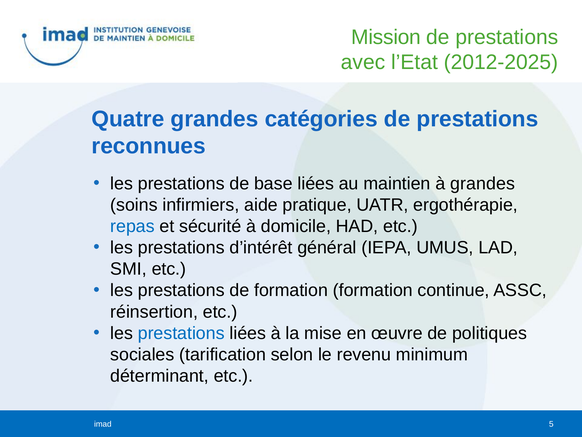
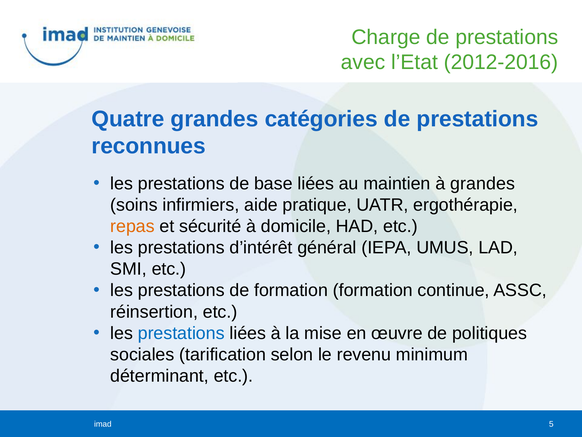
Mission: Mission -> Charge
2012-2025: 2012-2025 -> 2012-2016
repas colour: blue -> orange
